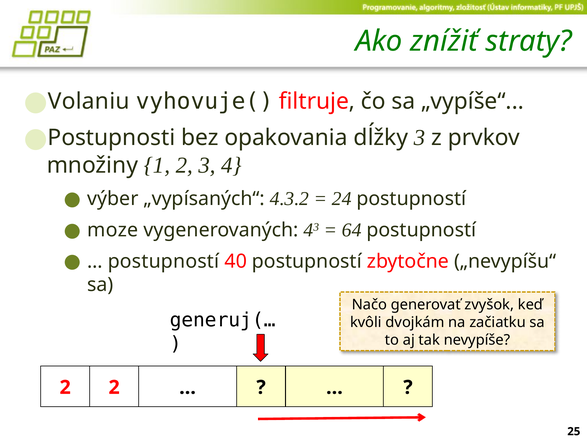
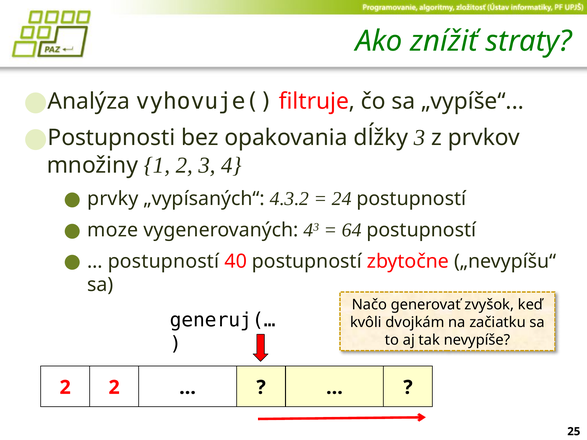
Volaniu: Volaniu -> Analýza
výber: výber -> prvky
